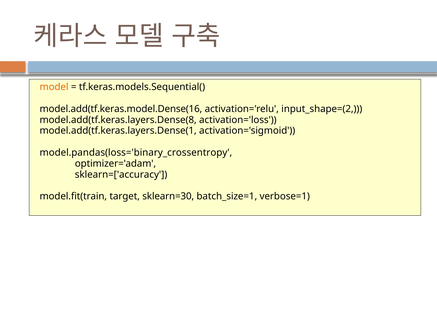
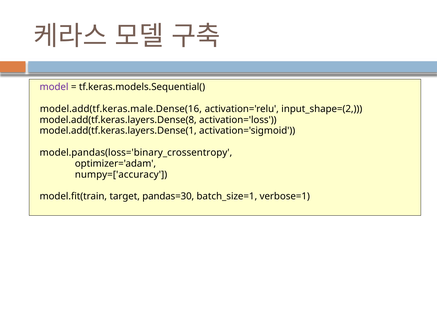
model colour: orange -> purple
model.add(tf.keras.model.Dense(16: model.add(tf.keras.model.Dense(16 -> model.add(tf.keras.male.Dense(16
sklearn=['accuracy: sklearn=['accuracy -> numpy=['accuracy
sklearn=30: sklearn=30 -> pandas=30
